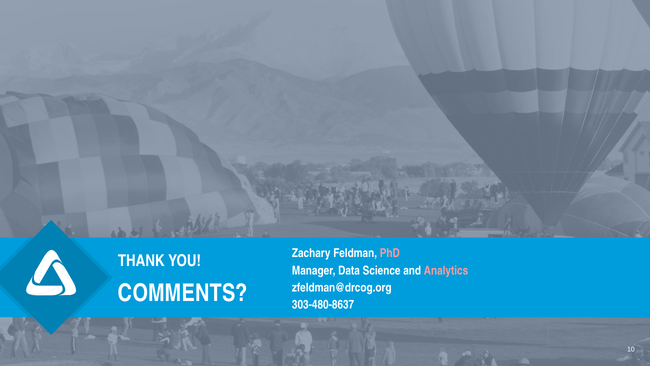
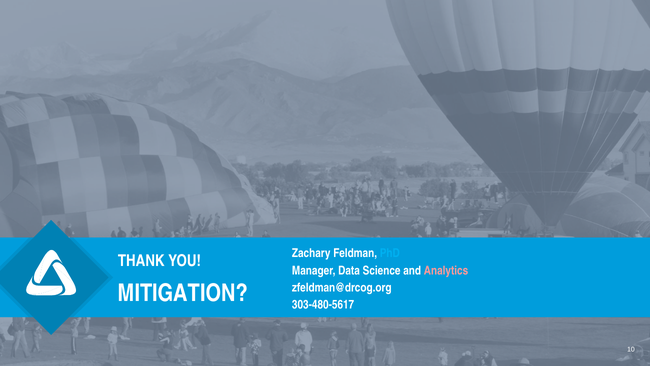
PhD colour: pink -> light blue
COMMENTS: COMMENTS -> MITIGATION
303-480-8637: 303-480-8637 -> 303-480-5617
